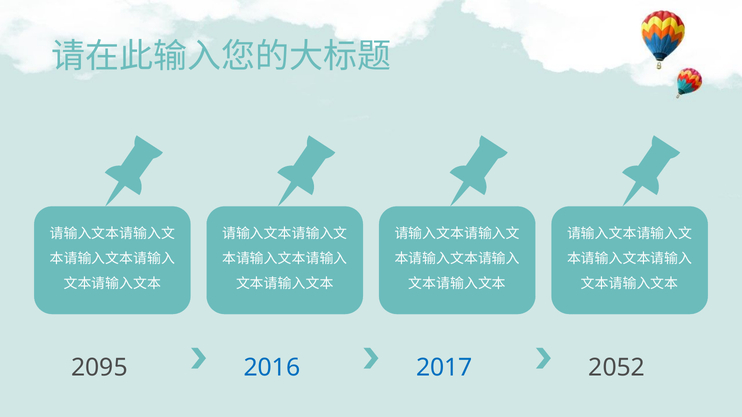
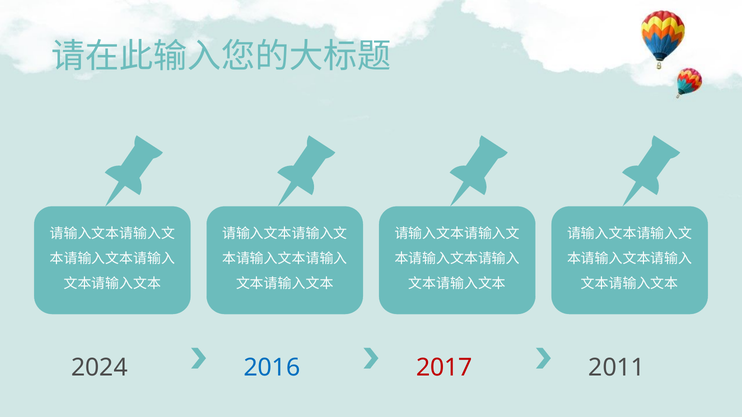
2095: 2095 -> 2024
2017 colour: blue -> red
2052: 2052 -> 2011
